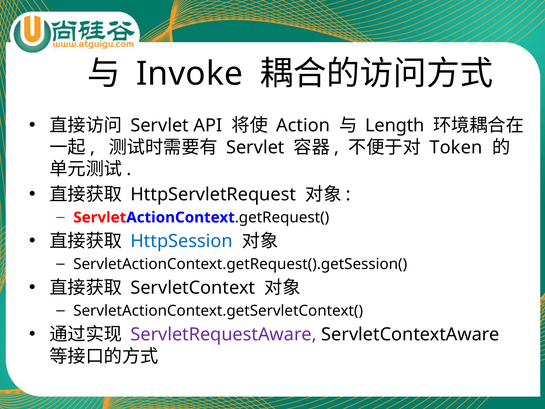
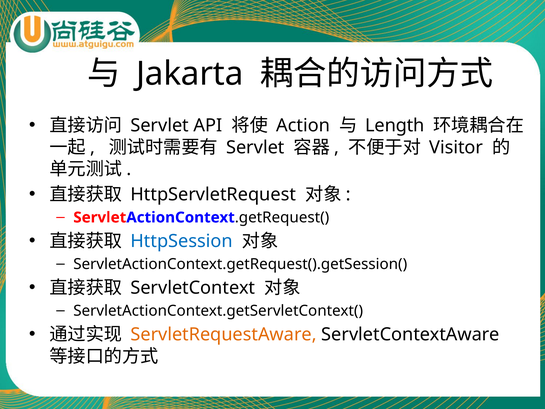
Invoke: Invoke -> Jakarta
Token: Token -> Visitor
ServletRequestAware colour: purple -> orange
